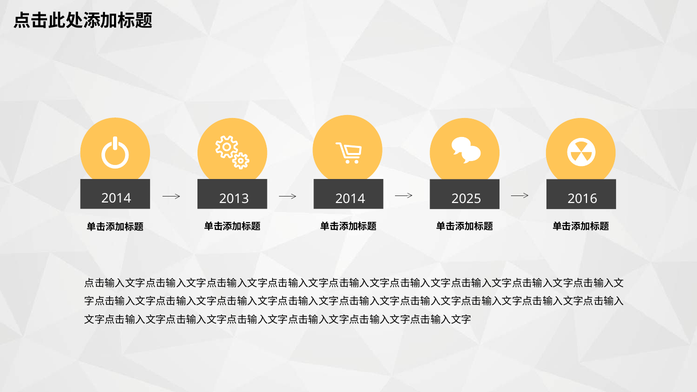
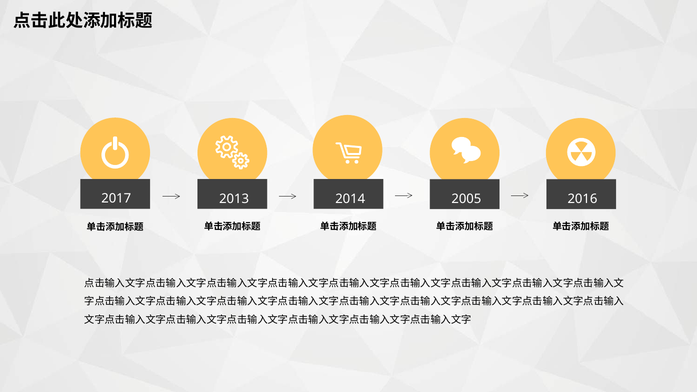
2014 at (116, 198): 2014 -> 2017
2025: 2025 -> 2005
